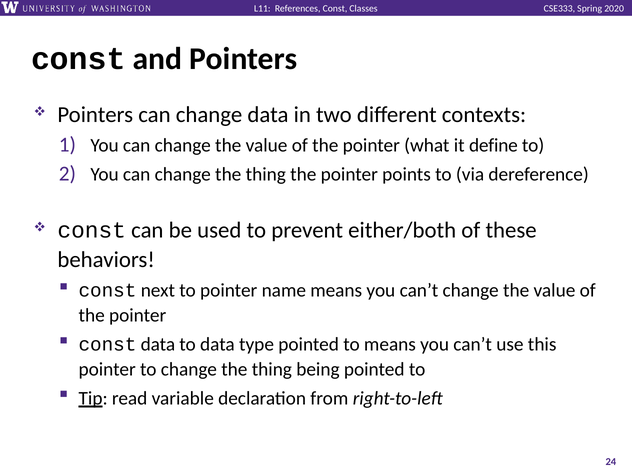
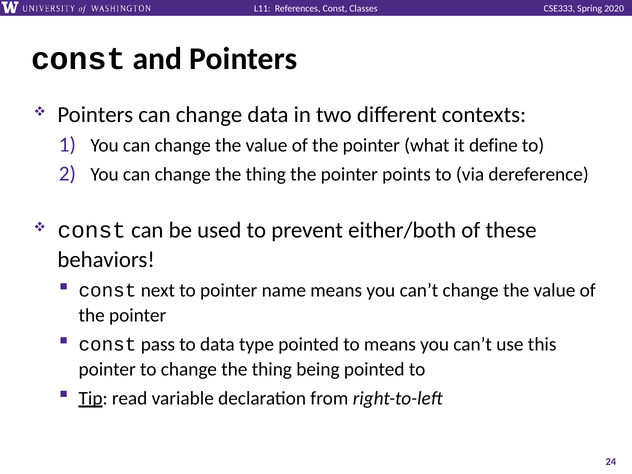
const data: data -> pass
